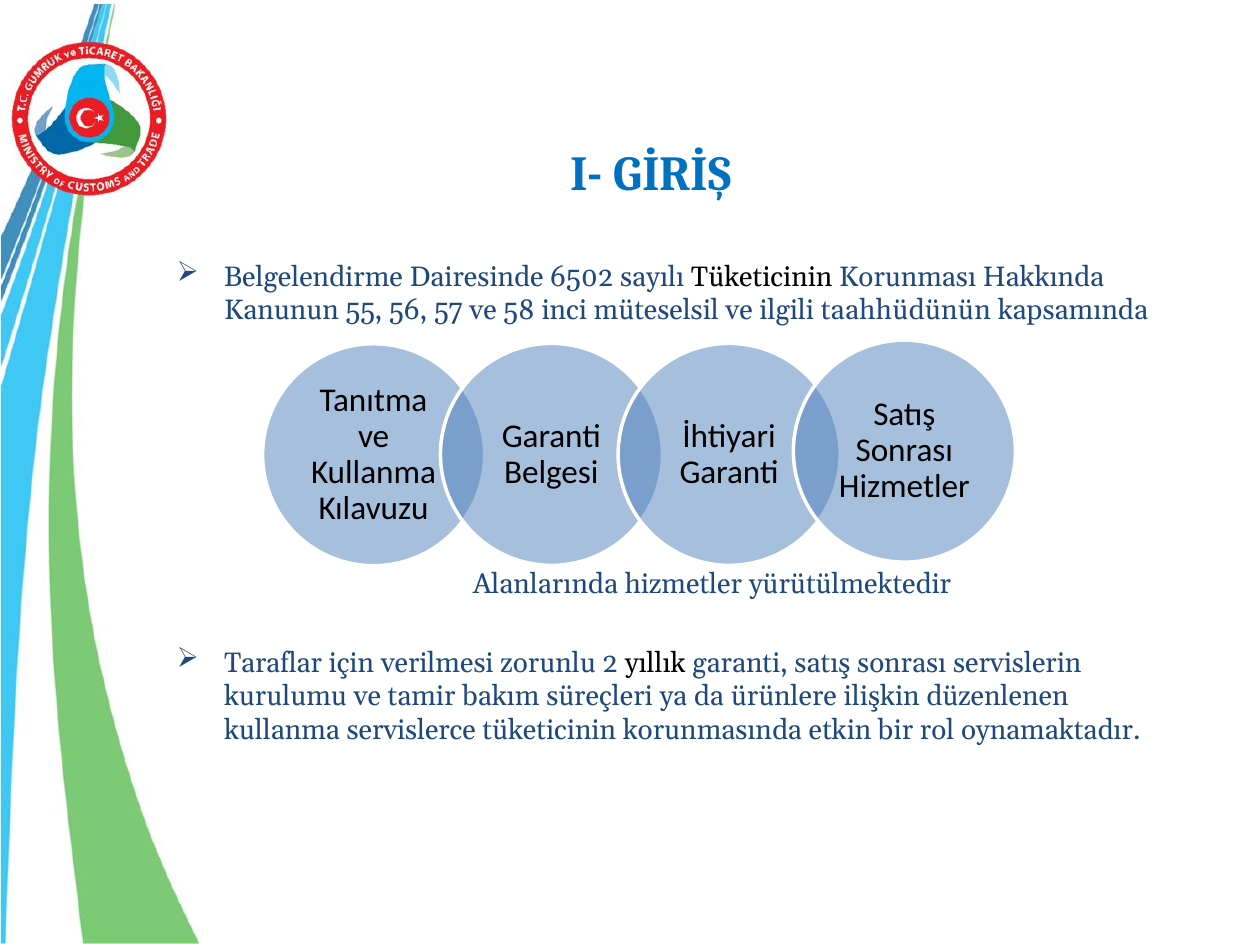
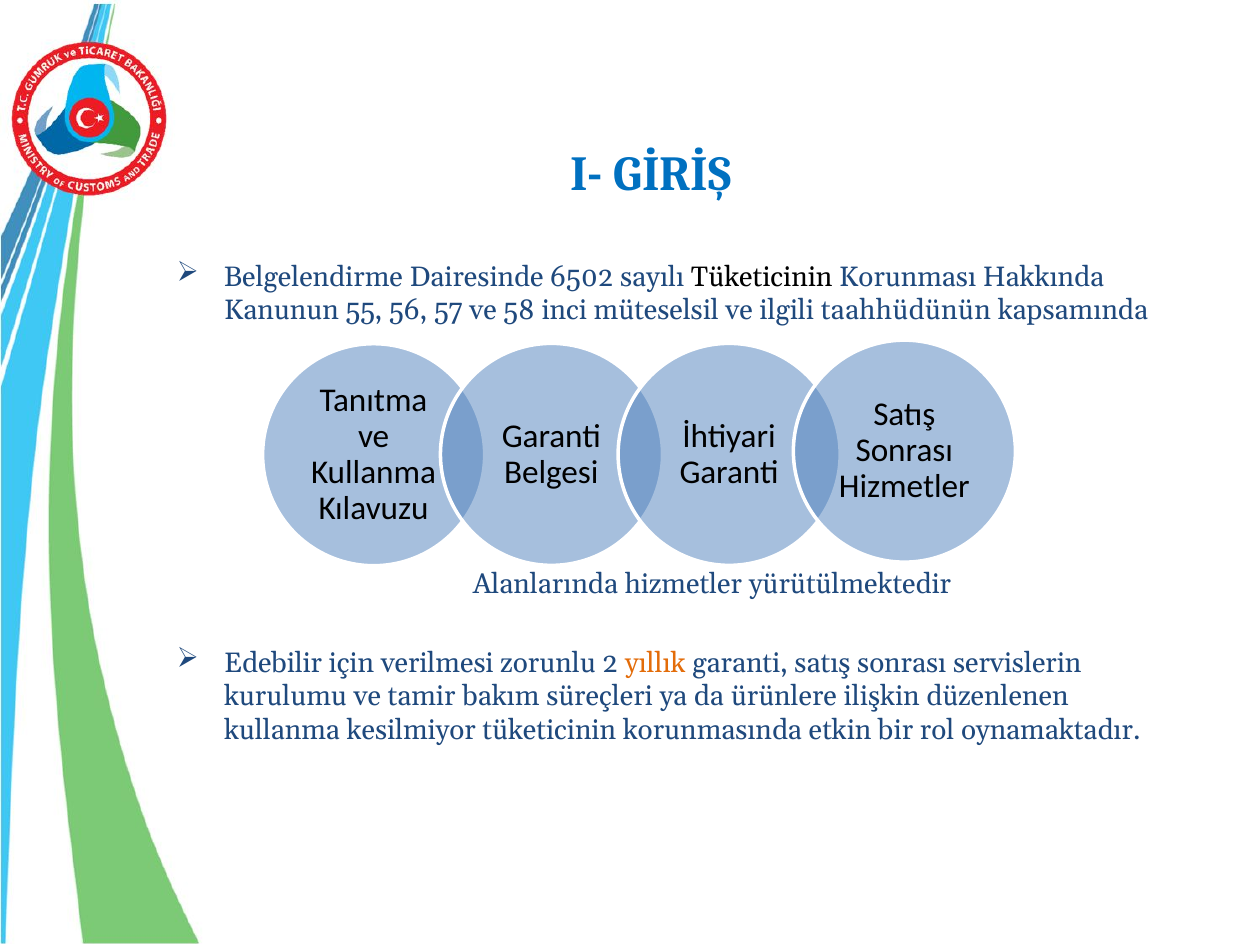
Taraflar: Taraflar -> Edebilir
yıllık colour: black -> orange
servislerce: servislerce -> kesilmiyor
